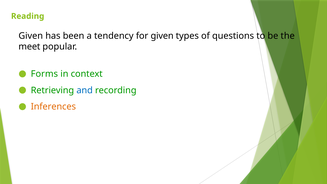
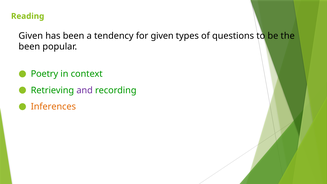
meet at (29, 47): meet -> been
Forms: Forms -> Poetry
and colour: blue -> purple
